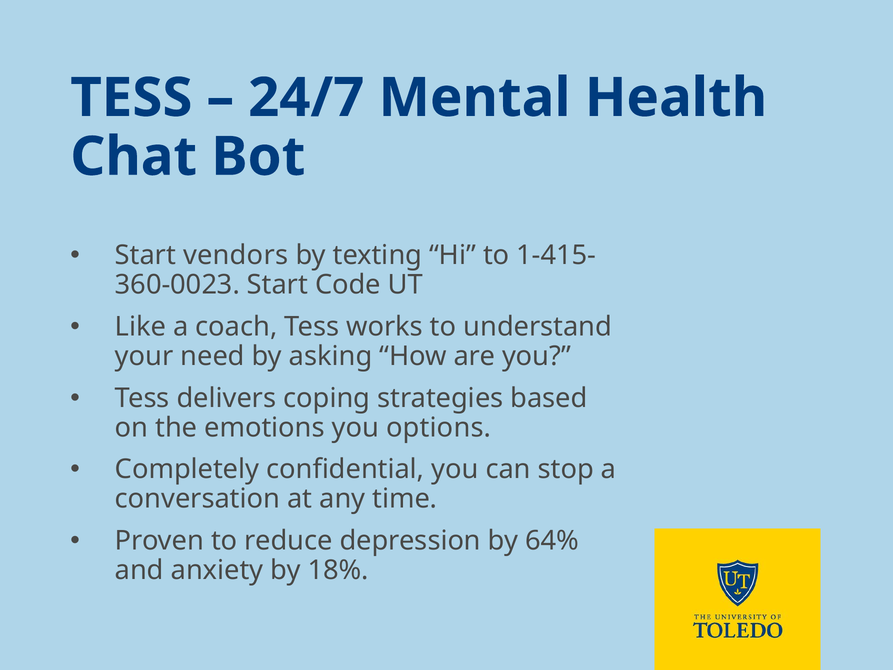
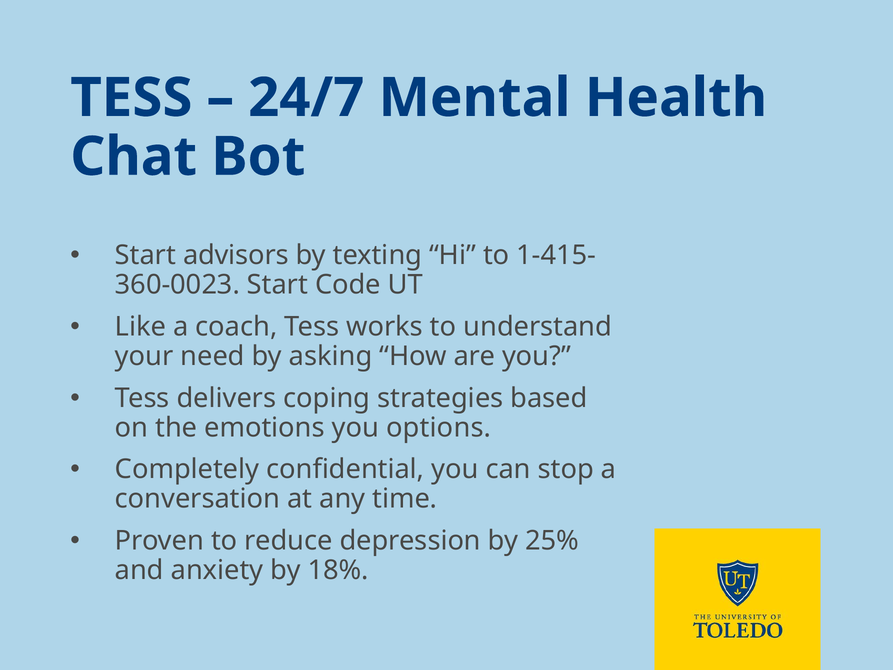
vendors: vendors -> advisors
64%: 64% -> 25%
